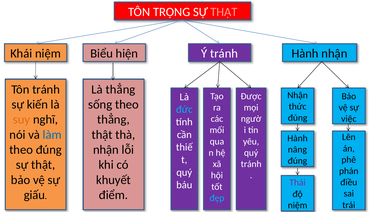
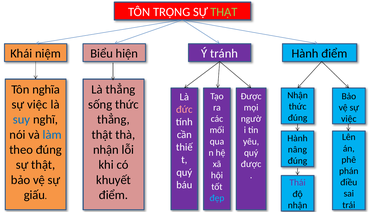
THẬT at (224, 12) colour: pink -> light green
Hành nhận: nhận -> điểm
Tôn tránh: tránh -> nghĩa
kiến at (37, 105): kiến -> việc
sống theo: theo -> thức
đức colour: light blue -> pink
suy colour: orange -> blue
tránh at (251, 164): tránh -> được
niệm at (298, 205): niệm -> nhận
